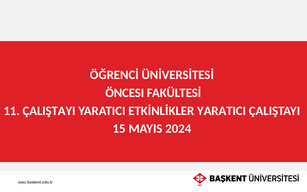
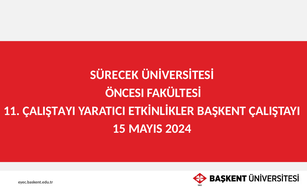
ÖĞRENCİ: ÖĞRENCİ -> SÜRECEK
ETKİNLİKLER YARATICI: YARATICI -> BAŞKENT
